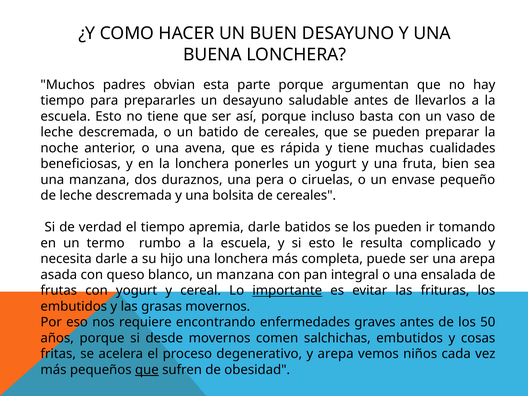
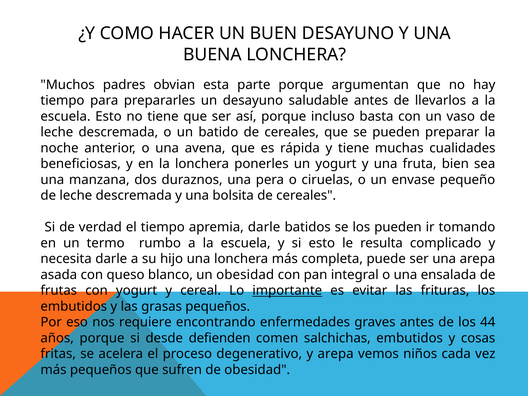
un manzana: manzana -> obesidad
grasas movernos: movernos -> pequeños
50: 50 -> 44
desde movernos: movernos -> defienden
que at (147, 370) underline: present -> none
